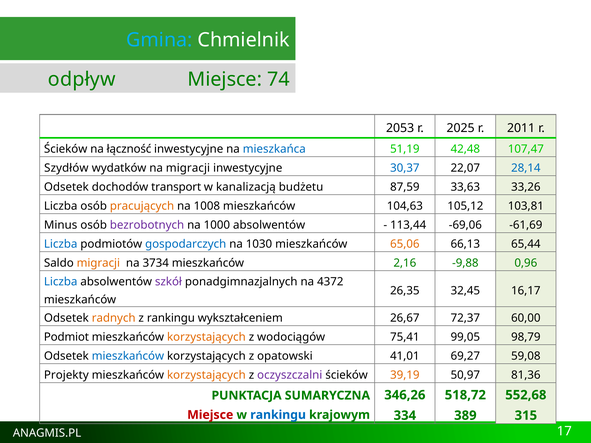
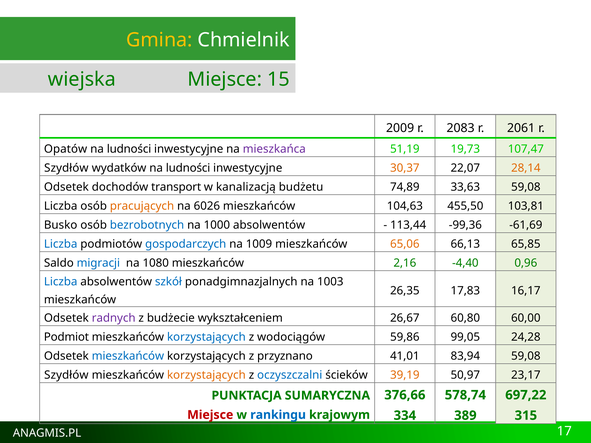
Gmina colour: light blue -> yellow
odpływ: odpływ -> wiejska
74: 74 -> 15
2053: 2053 -> 2009
2025: 2025 -> 2083
2011: 2011 -> 2061
Ścieków at (66, 149): Ścieków -> Opatów
łączność at (129, 149): łączność -> ludności
mieszkańca colour: blue -> purple
42,48: 42,48 -> 19,73
wydatków na migracji: migracji -> ludności
30,37 colour: blue -> orange
28,14 colour: blue -> orange
87,59: 87,59 -> 74,89
33,63 33,26: 33,26 -> 59,08
1008: 1008 -> 6026
105,12: 105,12 -> 455,50
Minus: Minus -> Busko
bezrobotnych colour: purple -> blue
-69,06: -69,06 -> -99,36
1030: 1030 -> 1009
65,44: 65,44 -> 65,85
migracji at (98, 263) colour: orange -> blue
3734: 3734 -> 1080
-9,88: -9,88 -> -4,40
szkół colour: purple -> blue
4372: 4372 -> 1003
32,45: 32,45 -> 17,83
radnych colour: orange -> purple
z rankingu: rankingu -> budżecie
72,37: 72,37 -> 60,80
korzystających at (206, 337) colour: orange -> blue
75,41: 75,41 -> 59,86
98,79: 98,79 -> 24,28
opatowski: opatowski -> przyznano
69,27: 69,27 -> 83,94
Projekty at (66, 375): Projekty -> Szydłów
oczyszczalni colour: purple -> blue
81,36: 81,36 -> 23,17
346,26: 346,26 -> 376,66
518,72: 518,72 -> 578,74
552,68: 552,68 -> 697,22
